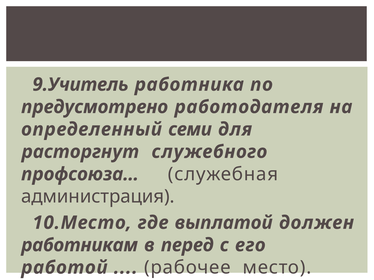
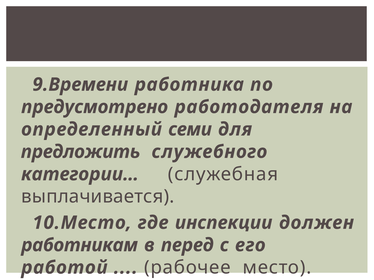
9.Учитель: 9.Учитель -> 9.Времени
расторгнут: расторгнут -> предложить
профсоюза…: профсоюза… -> категории…
администрация: администрация -> выплачивается
выплатой: выплатой -> инспекции
